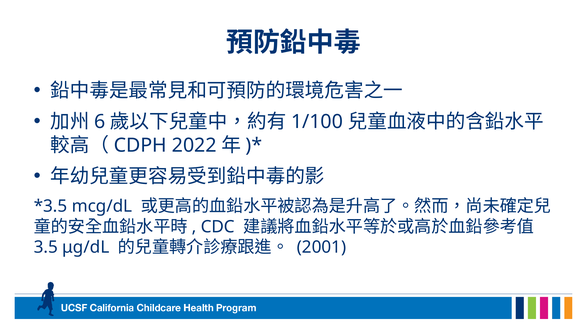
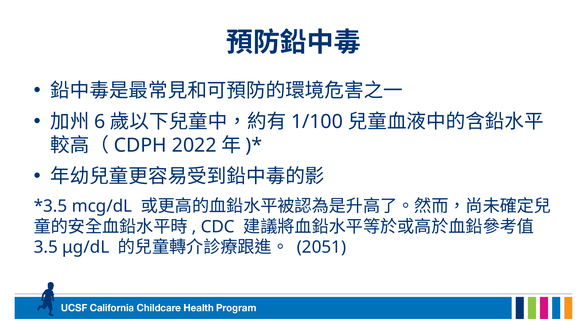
2001: 2001 -> 2051
